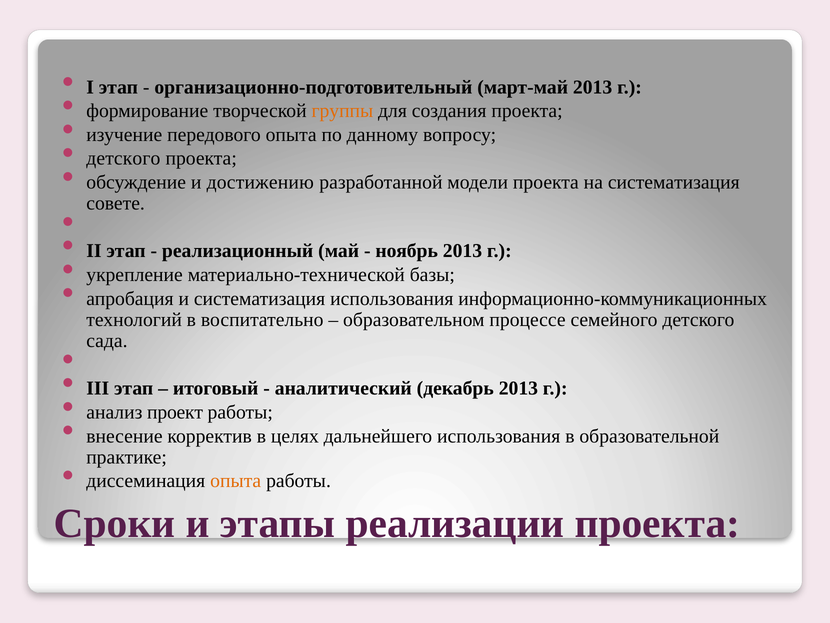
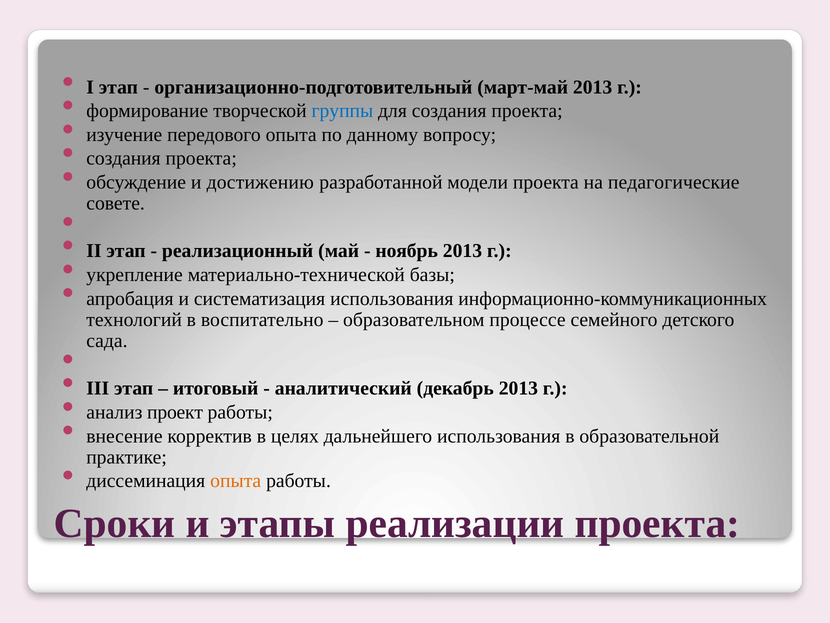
группы colour: orange -> blue
детского at (123, 158): детского -> создания
на систематизация: систематизация -> педагогические
